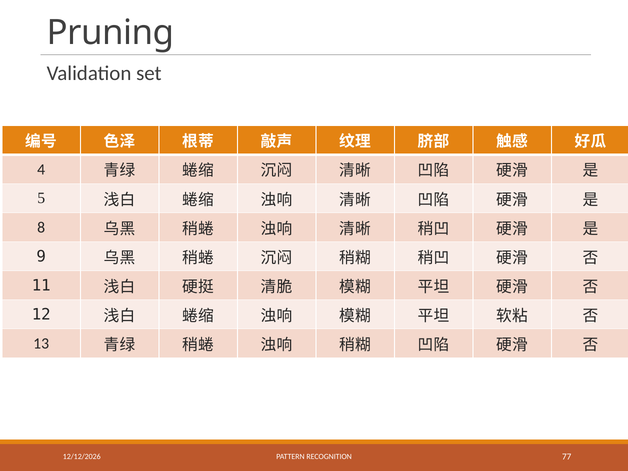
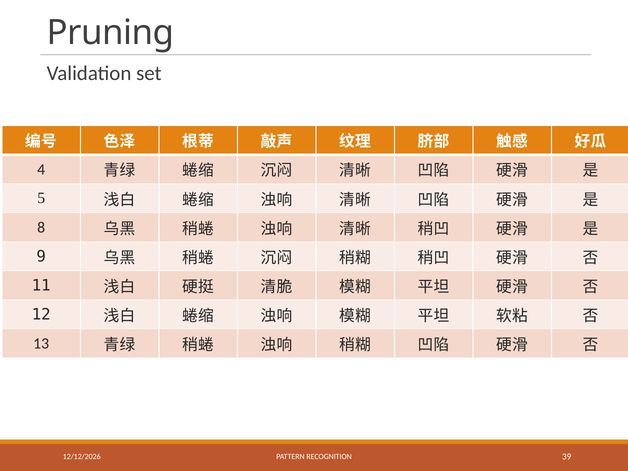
77: 77 -> 39
